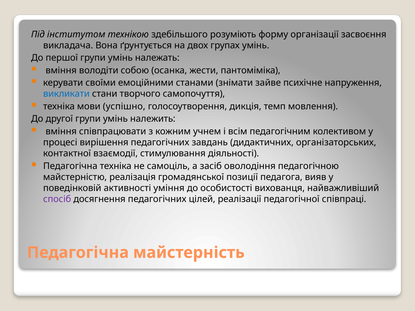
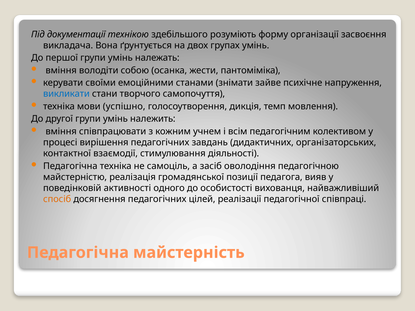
інститутом: інститутом -> документації
уміння: уміння -> одного
спосіб colour: purple -> orange
